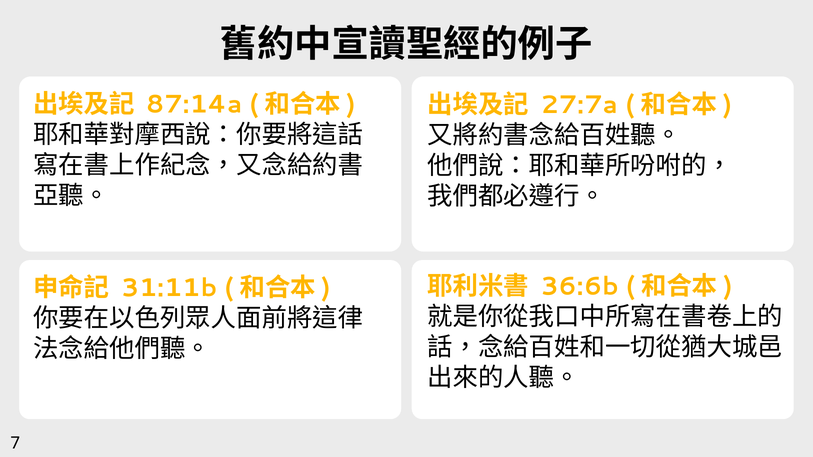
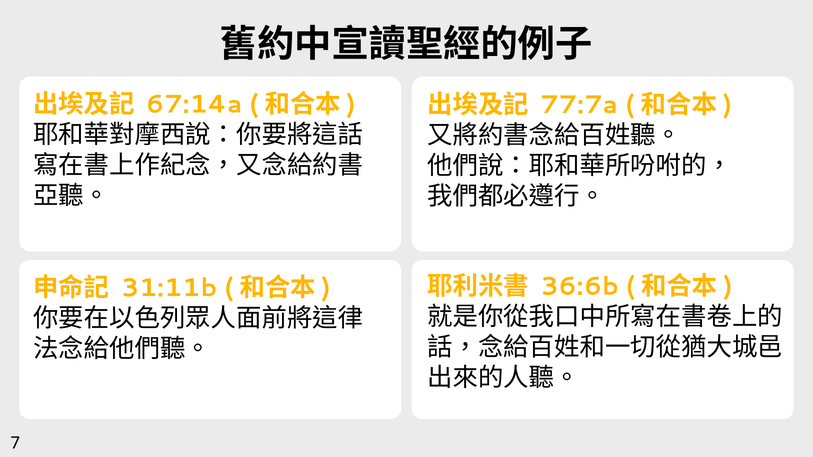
87:14a: 87:14a -> 67:14a
27:7a: 27:7a -> 77:7a
